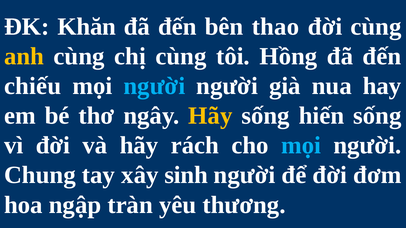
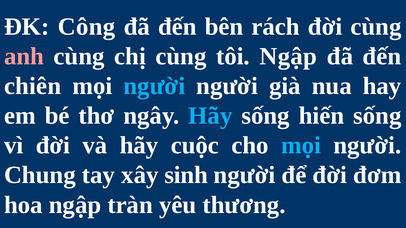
Khăn: Khăn -> Công
thao: thao -> rách
anh colour: yellow -> pink
tôi Hồng: Hồng -> Ngập
chiếu: chiếu -> chiên
Hãy at (210, 116) colour: yellow -> light blue
rách: rách -> cuộc
